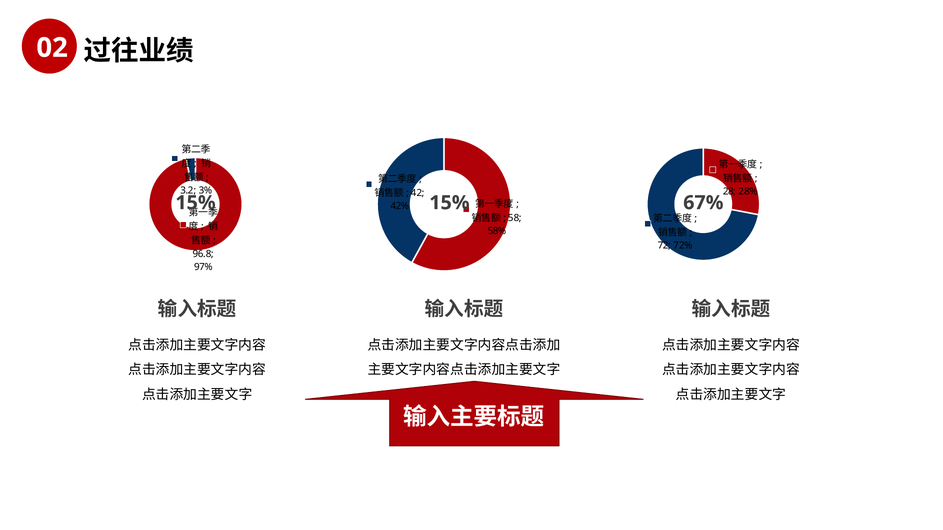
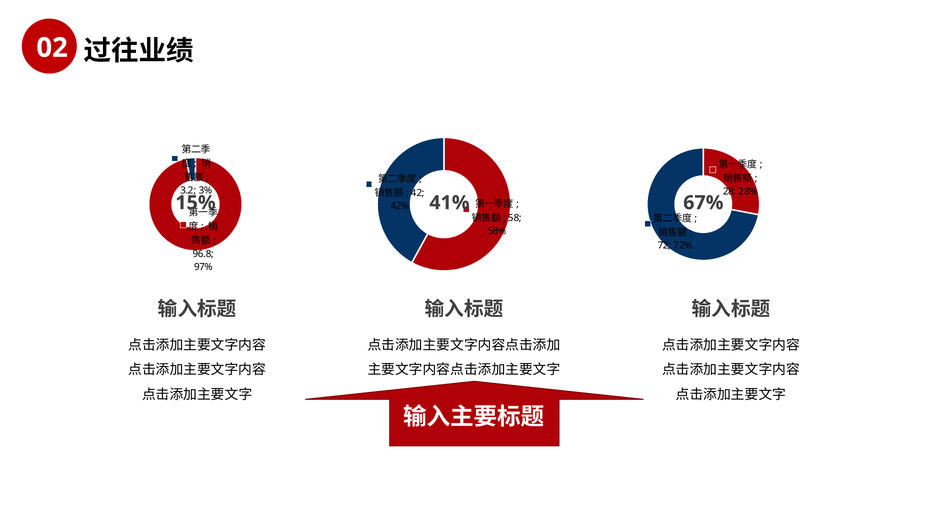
15% at (449, 203): 15% -> 41%
